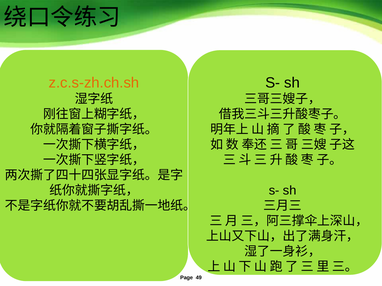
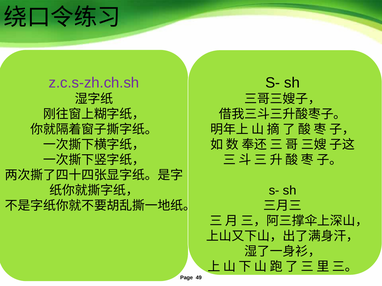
z.c.s-zh.ch.sh colour: orange -> purple
